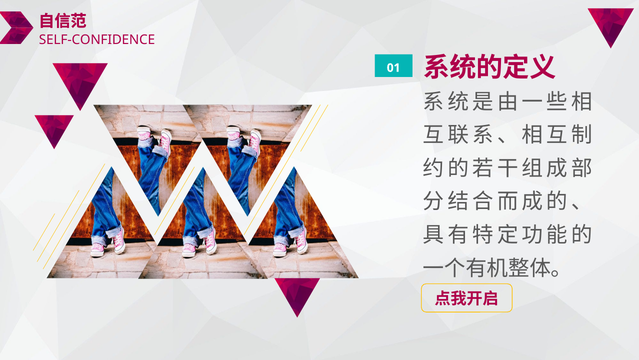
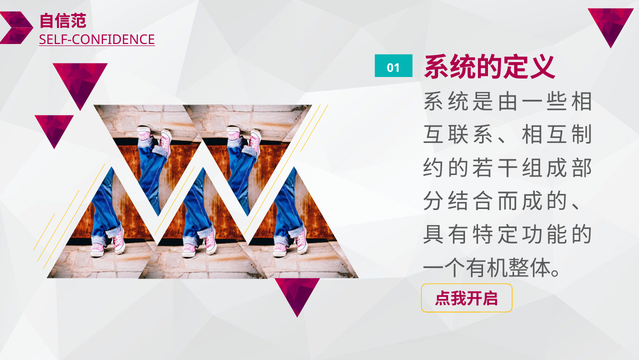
SELF-CONFIDENCE underline: none -> present
